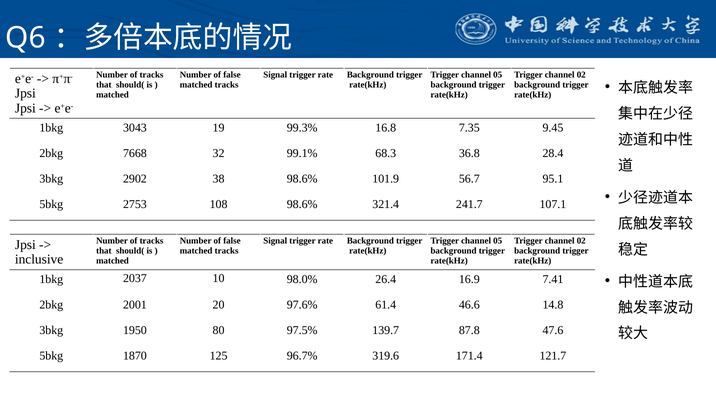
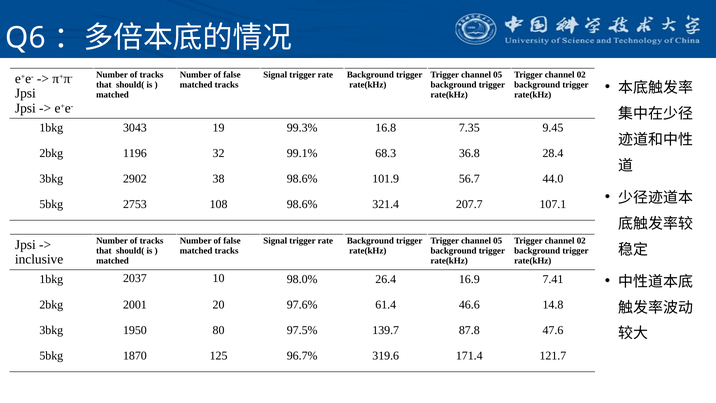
7668: 7668 -> 1196
95.1: 95.1 -> 44.0
241.7: 241.7 -> 207.7
